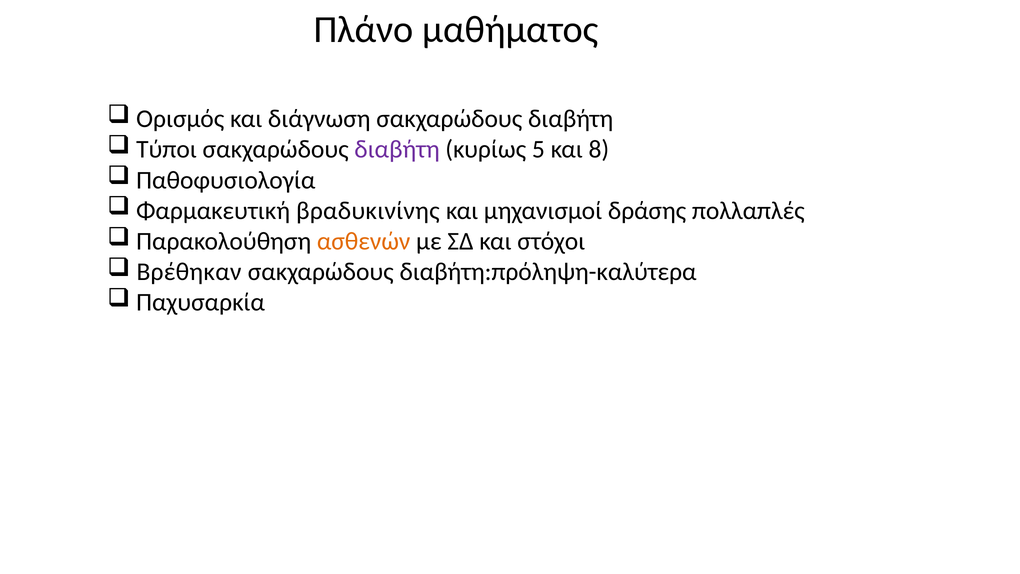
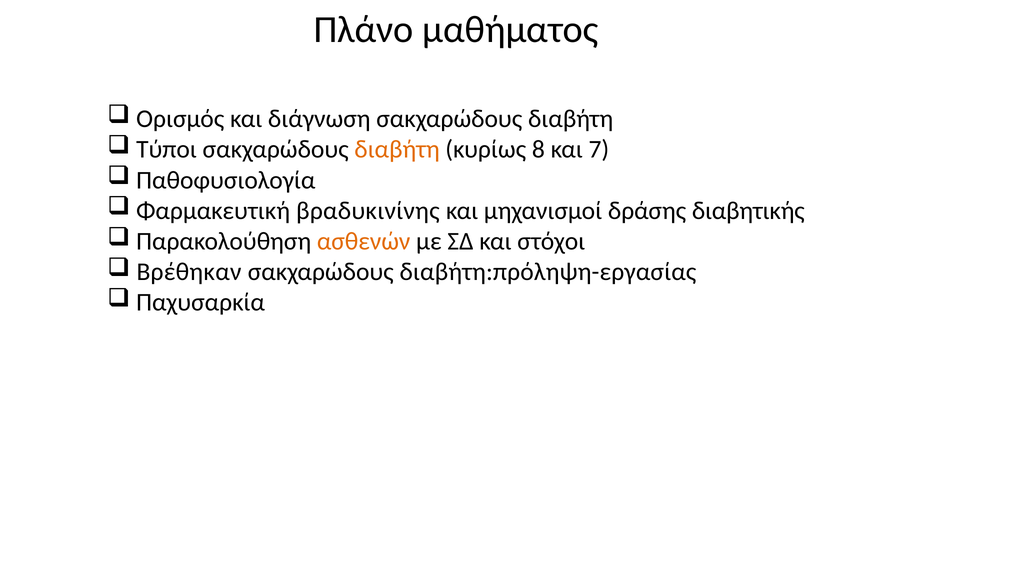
διαβήτη at (397, 149) colour: purple -> orange
5: 5 -> 8
8: 8 -> 7
πολλαπλές: πολλαπλές -> διαβητικής
διαβήτη:πρόληψη-καλύτερα: διαβήτη:πρόληψη-καλύτερα -> διαβήτη:πρόληψη-εργασίας
